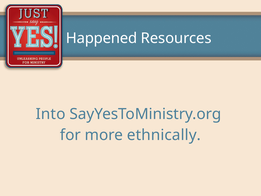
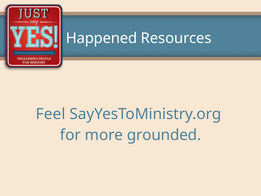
Into: Into -> Feel
ethnically: ethnically -> grounded
